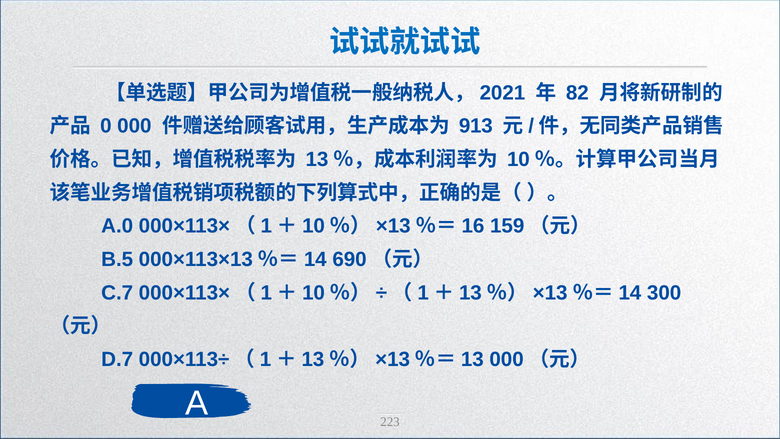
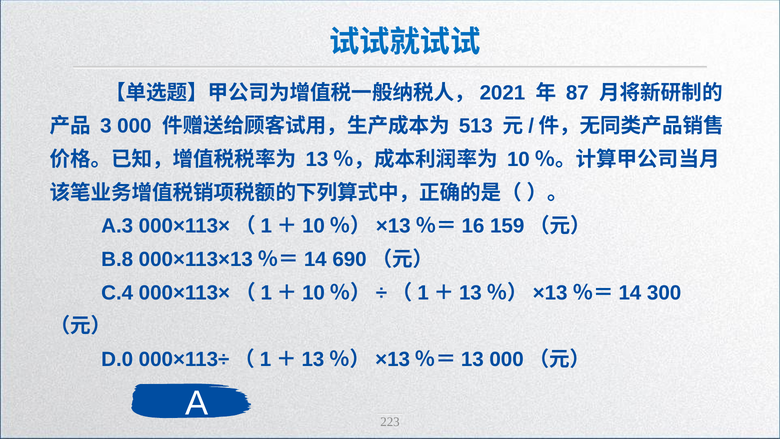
82: 82 -> 87
0: 0 -> 3
913: 913 -> 513
A.0: A.0 -> A.3
B.5: B.5 -> B.8
C.7: C.7 -> C.4
D.7: D.7 -> D.0
